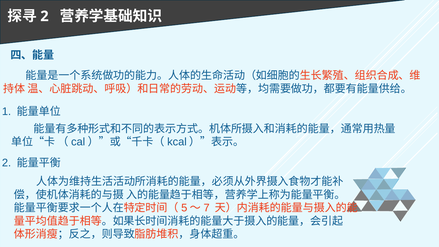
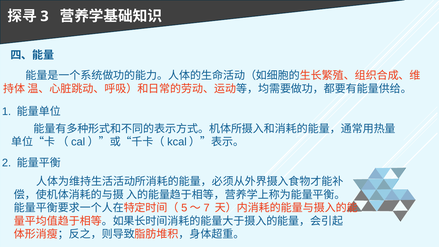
2 at (44, 16): 2 -> 3
